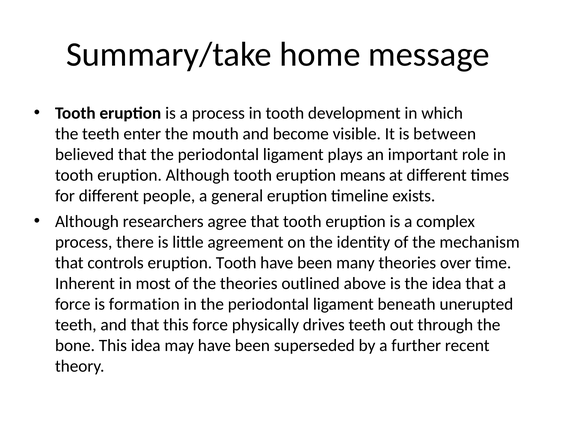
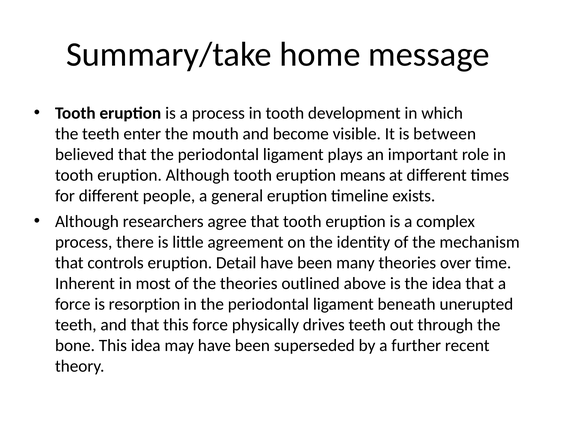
eruption Tooth: Tooth -> Detail
formation: formation -> resorption
